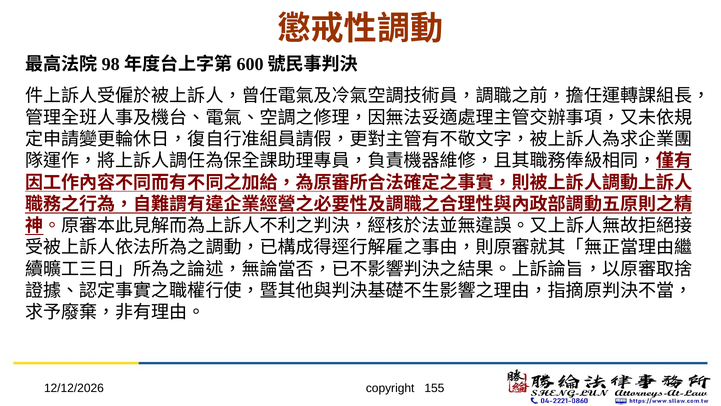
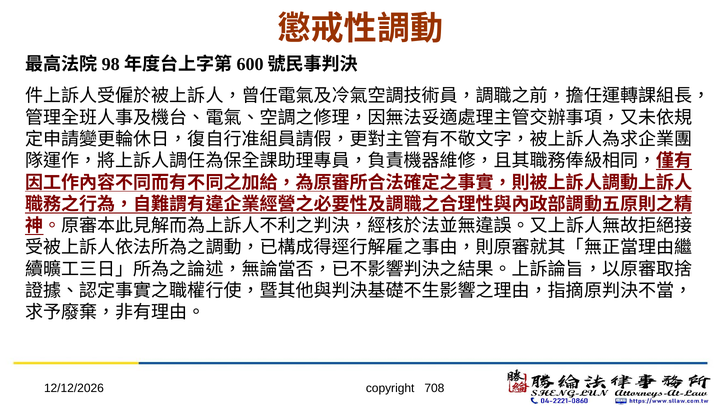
155: 155 -> 708
